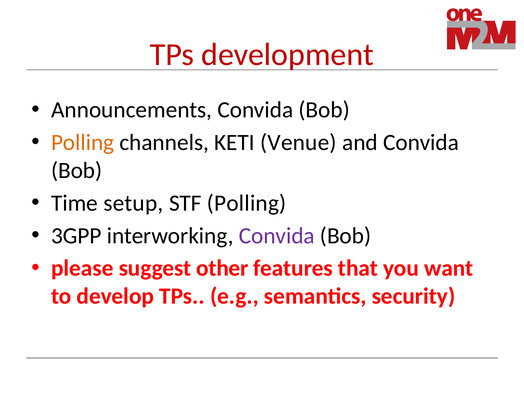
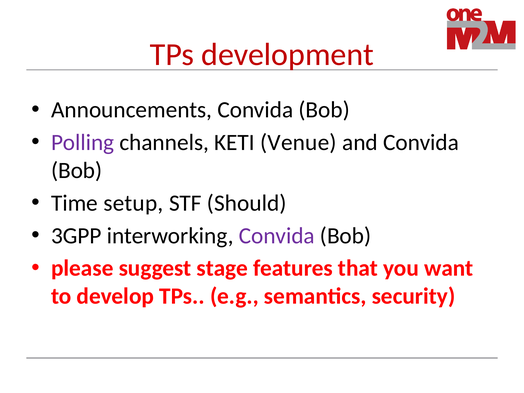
Polling at (83, 142) colour: orange -> purple
STF Polling: Polling -> Should
other: other -> stage
